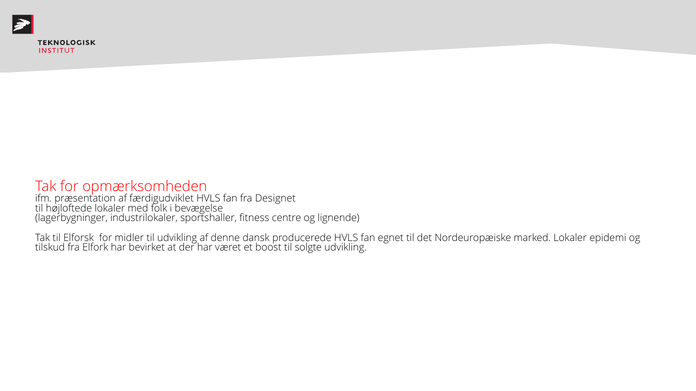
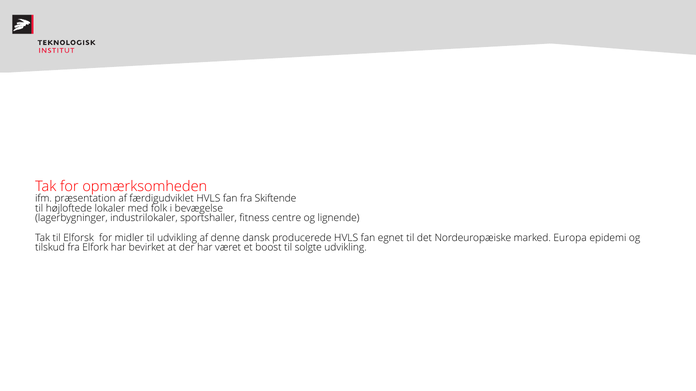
Designet: Designet -> Skiftende
marked Lokaler: Lokaler -> Europa
